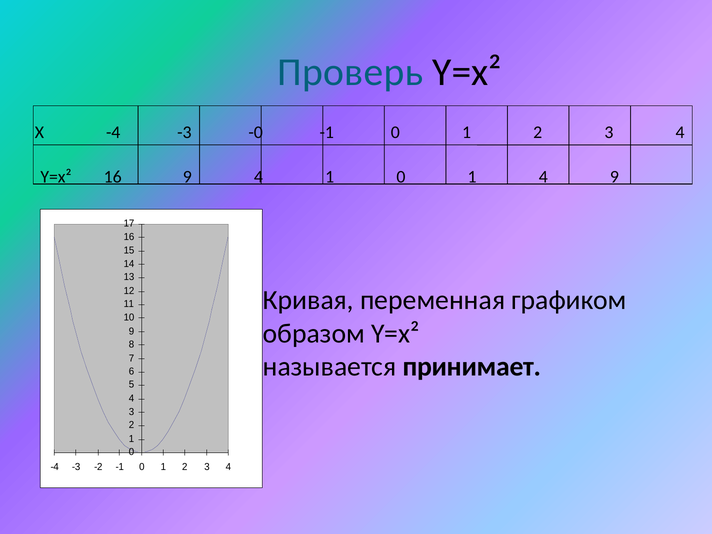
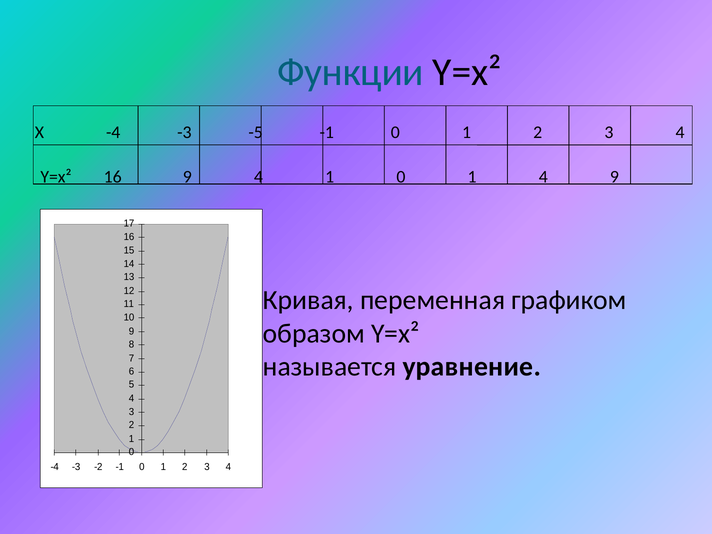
Проверь: Проверь -> Функции
-0: -0 -> -5
принимает: принимает -> уравнение
